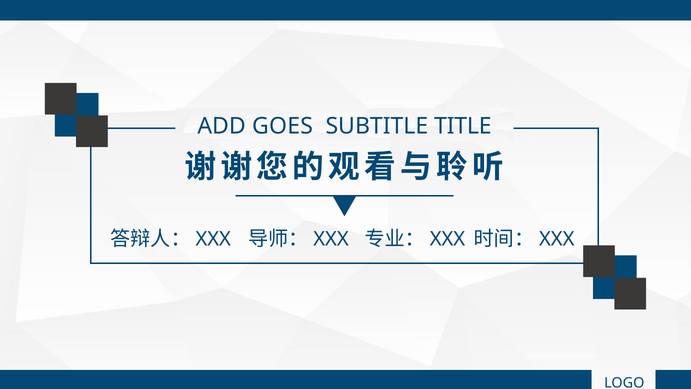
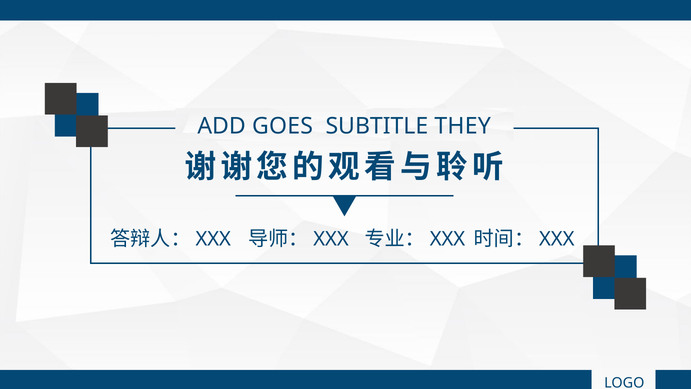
TITLE: TITLE -> THEY
